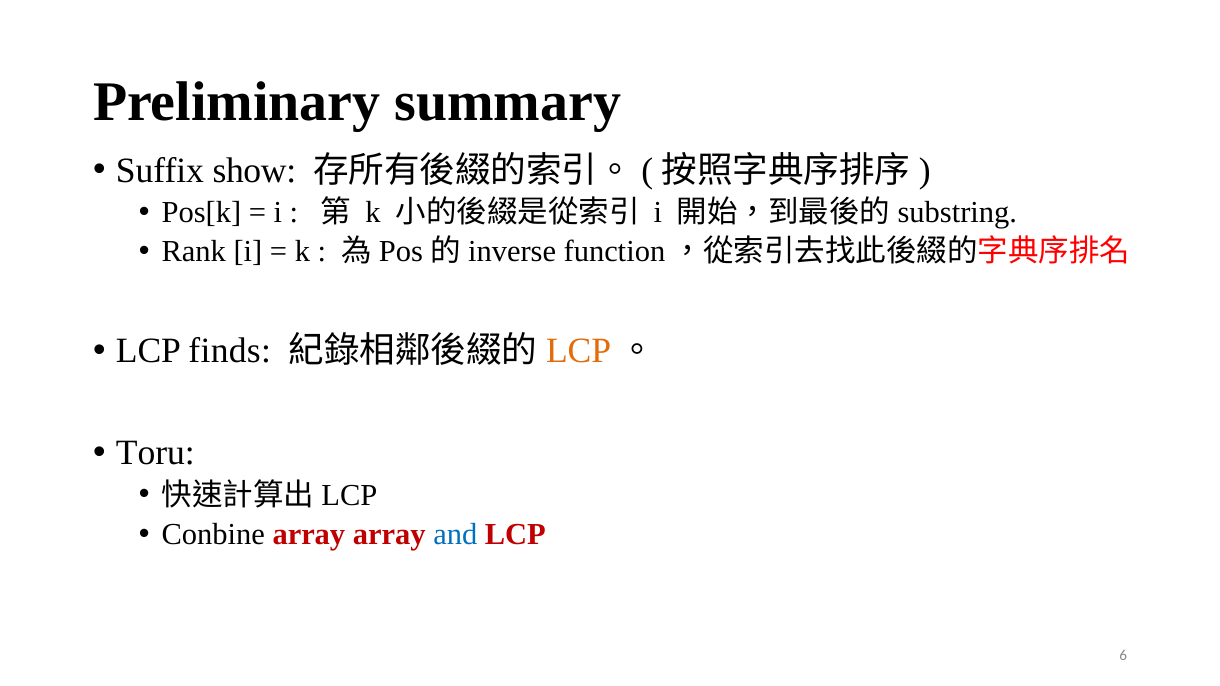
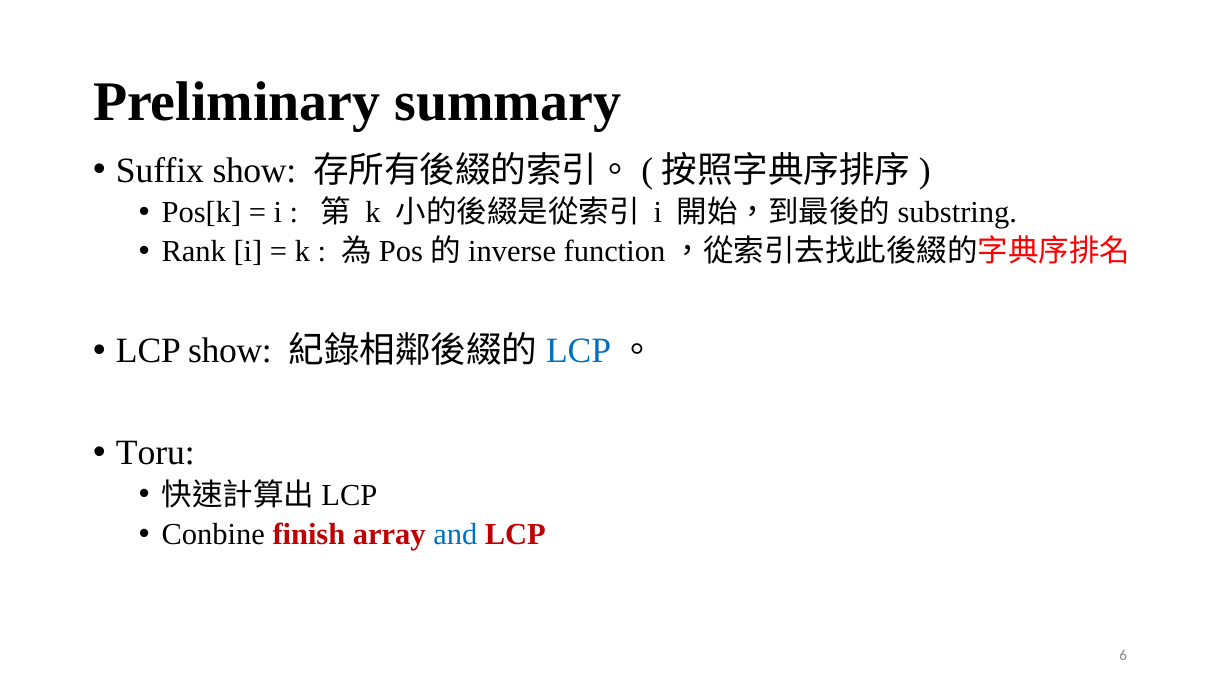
LCP finds: finds -> show
LCP at (579, 351) colour: orange -> blue
Conbine array: array -> finish
